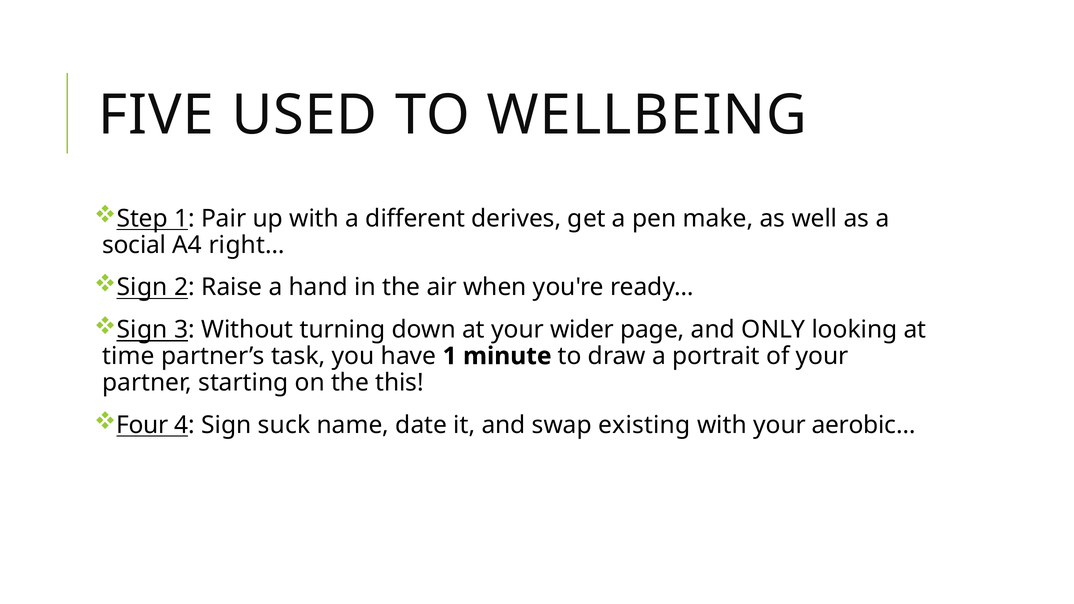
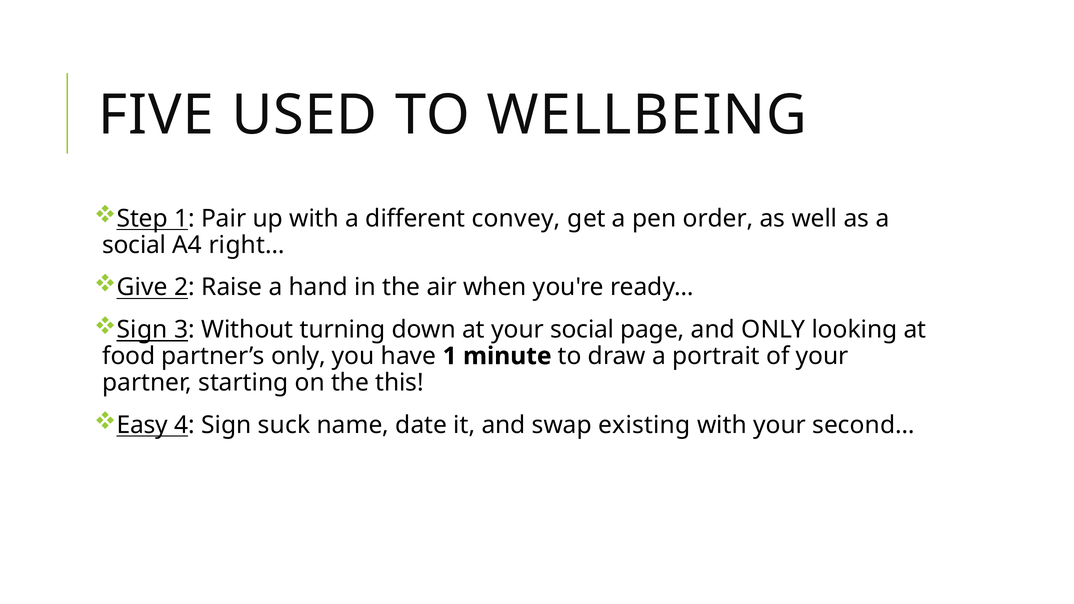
derives: derives -> convey
make: make -> order
Sign at (142, 287): Sign -> Give
your wider: wider -> social
time: time -> food
partner’s task: task -> only
Four: Four -> Easy
aerobic…: aerobic… -> second…
